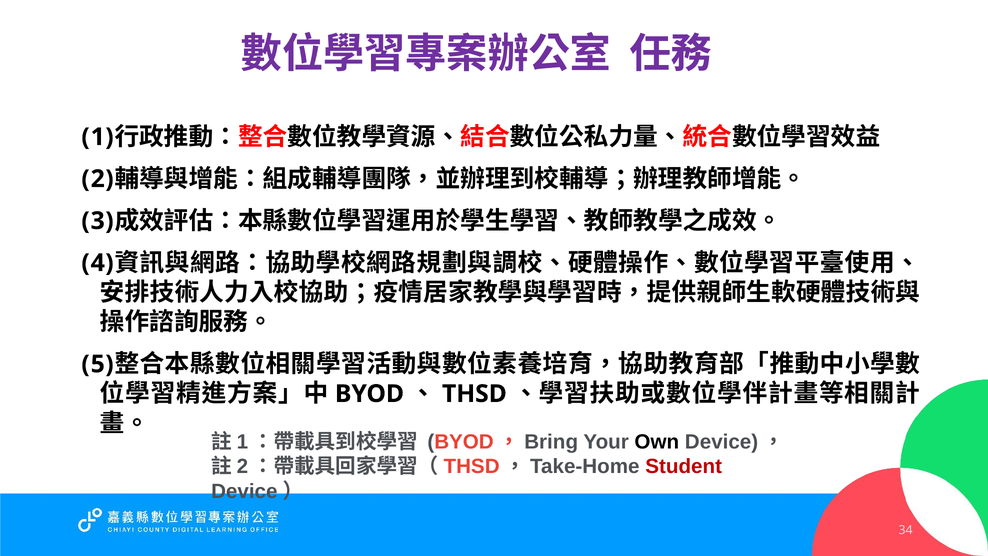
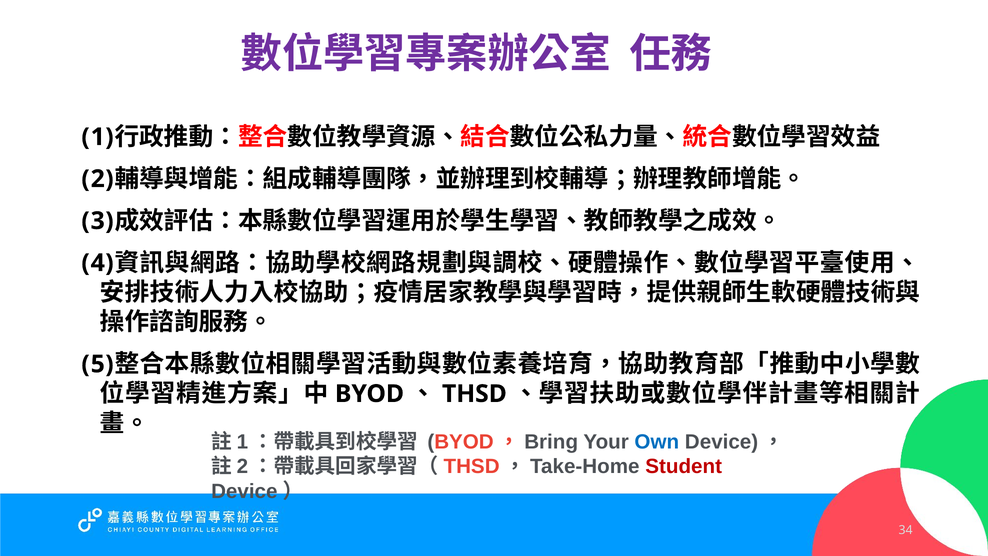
Own colour: black -> blue
